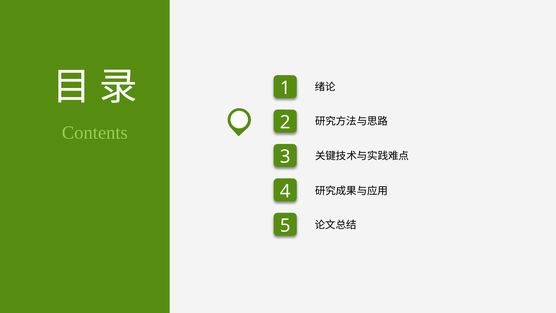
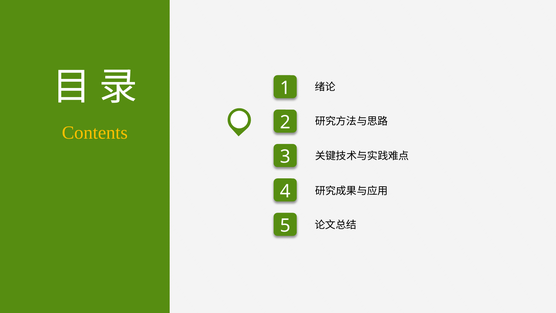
Contents colour: light green -> yellow
